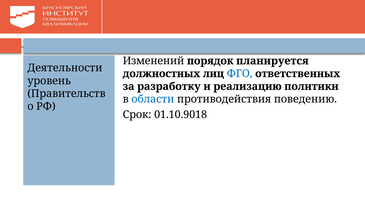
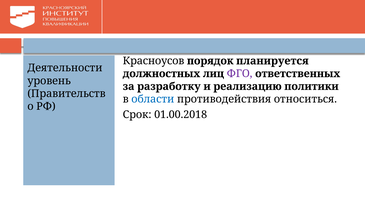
Изменений: Изменений -> Красноусов
ФГО colour: blue -> purple
поведению: поведению -> относиться
01.10.9018: 01.10.9018 -> 01.00.2018
